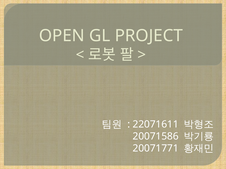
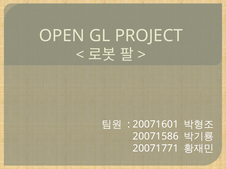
22071611: 22071611 -> 20071601
